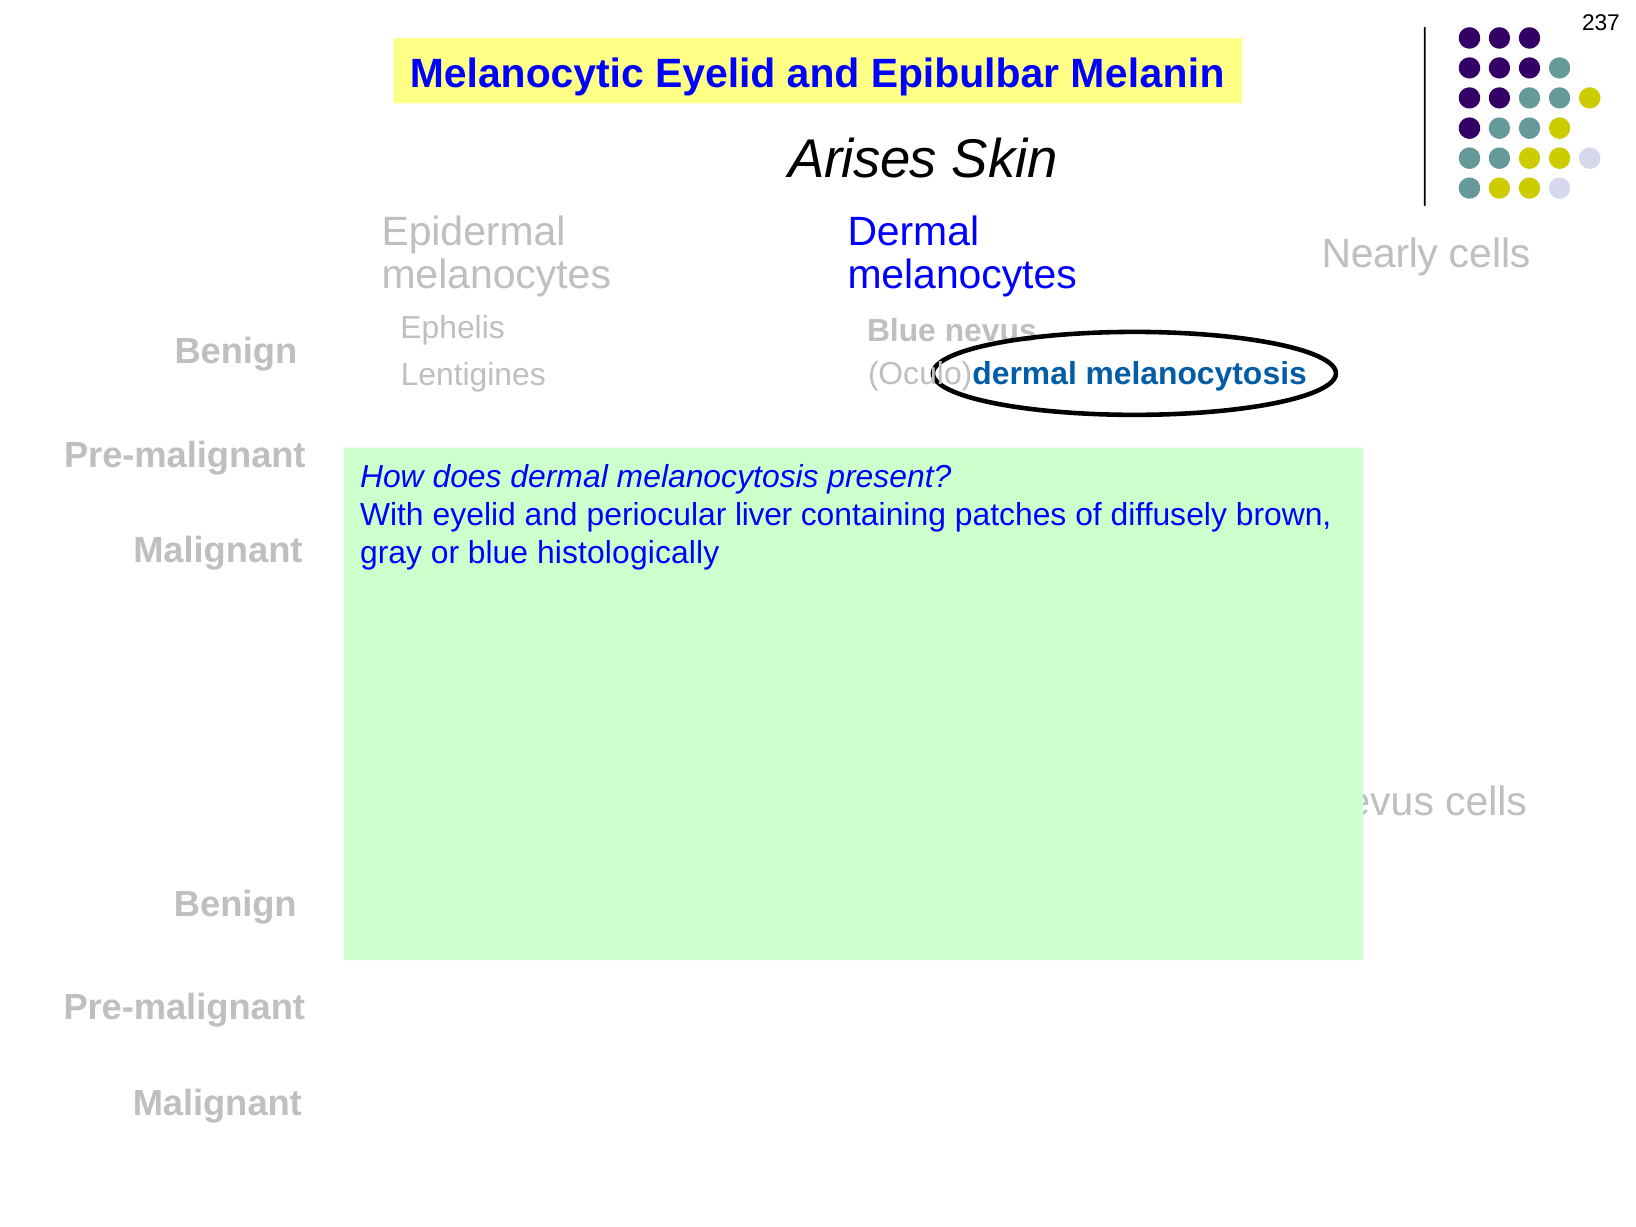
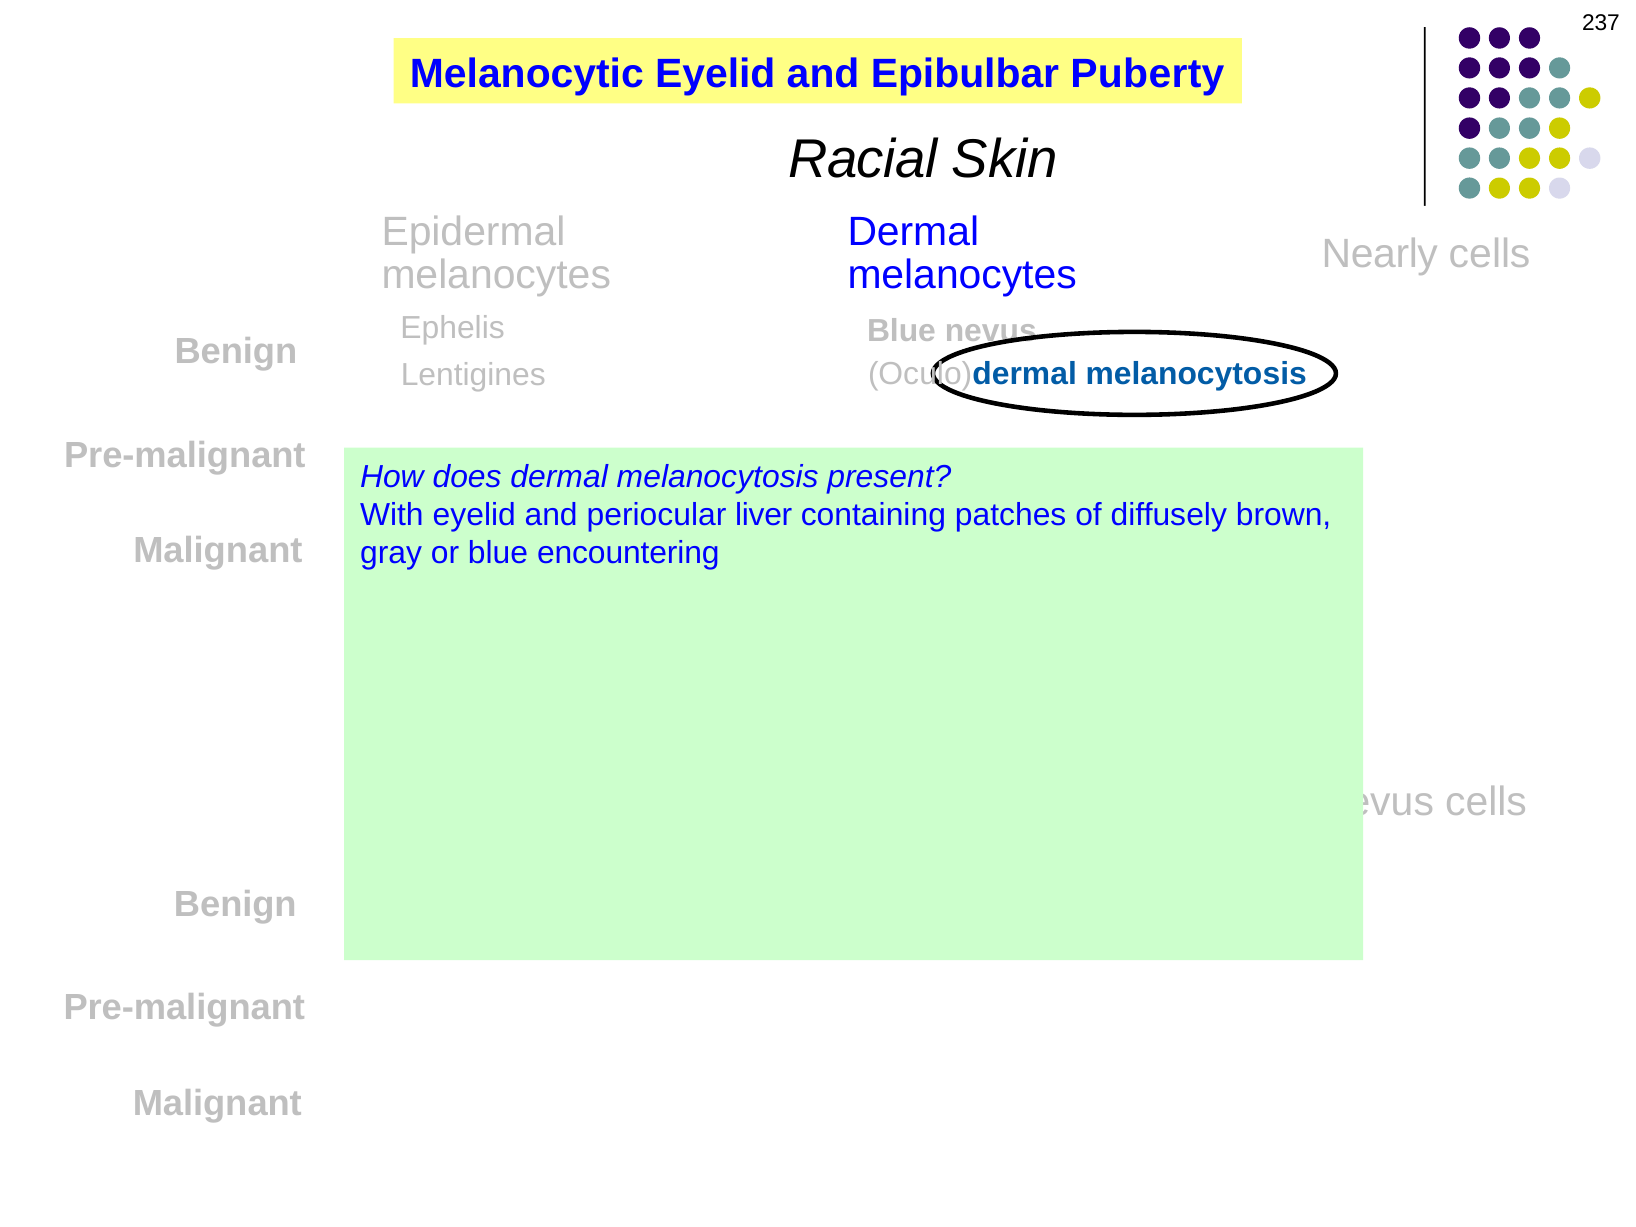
Melanin: Melanin -> Puberty
Arises: Arises -> Racial
histologically: histologically -> encountering
